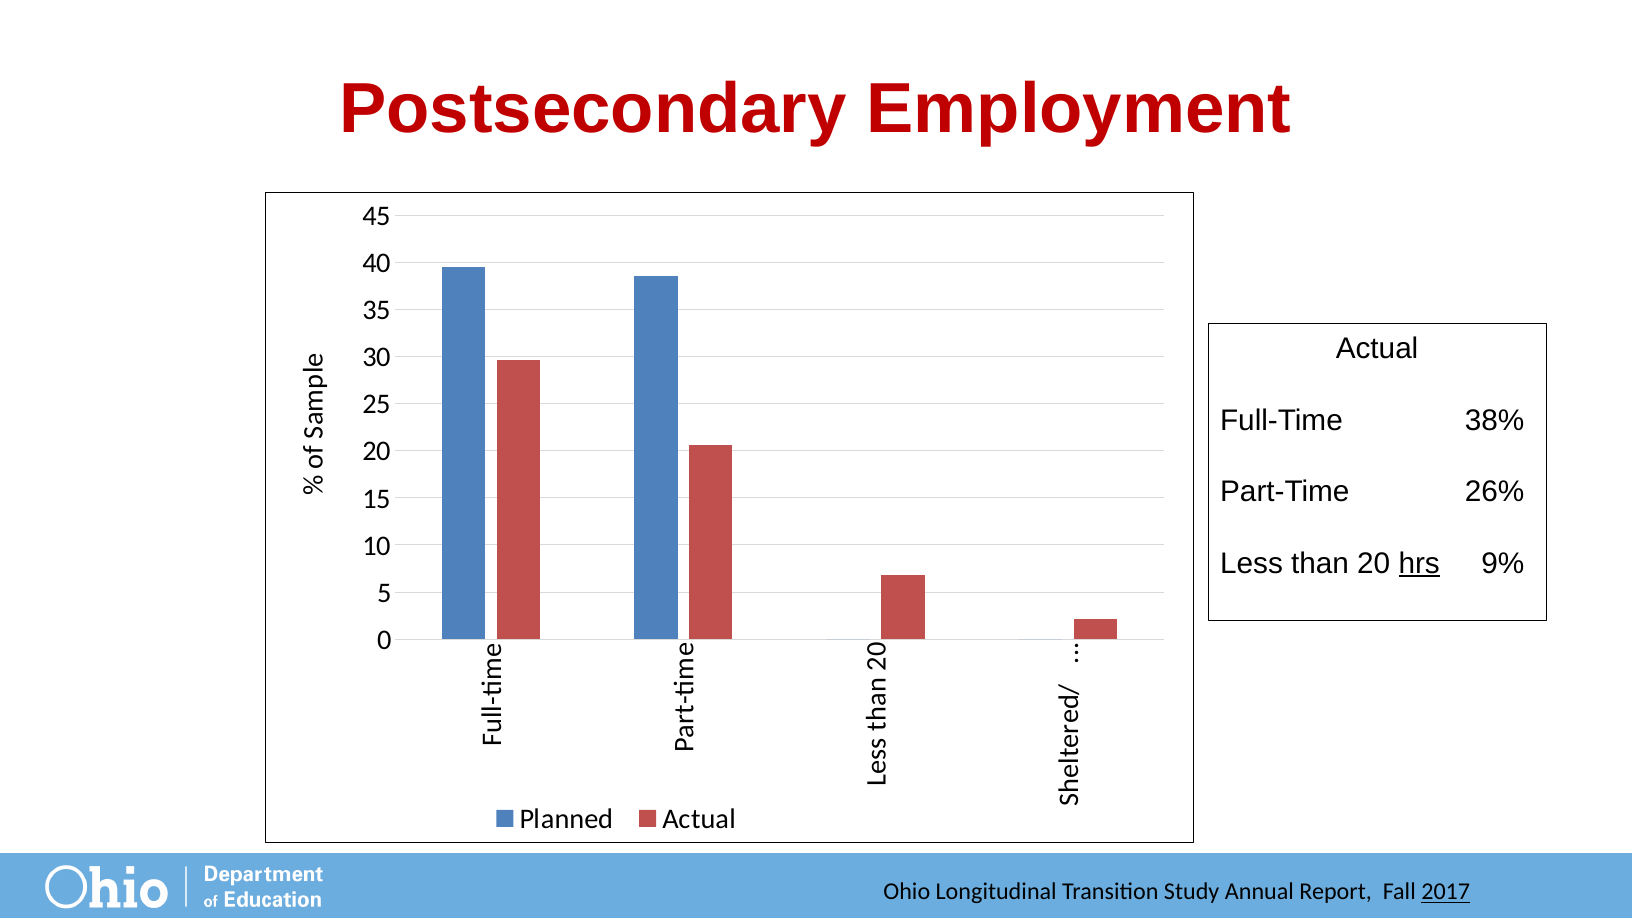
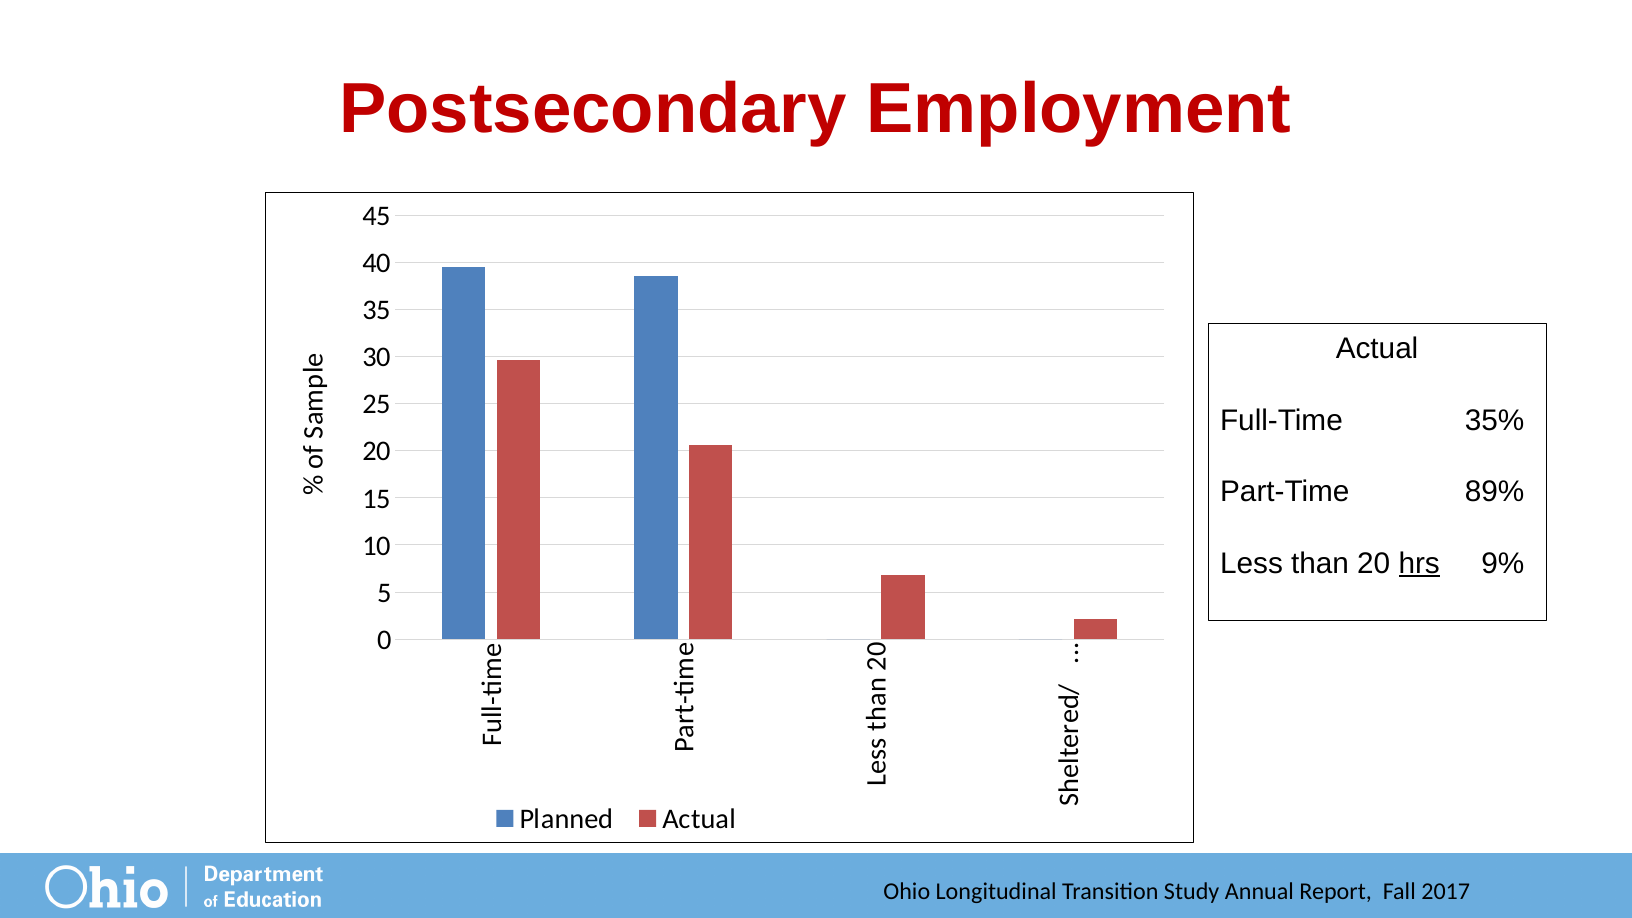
38%: 38% -> 35%
26%: 26% -> 89%
2017 underline: present -> none
